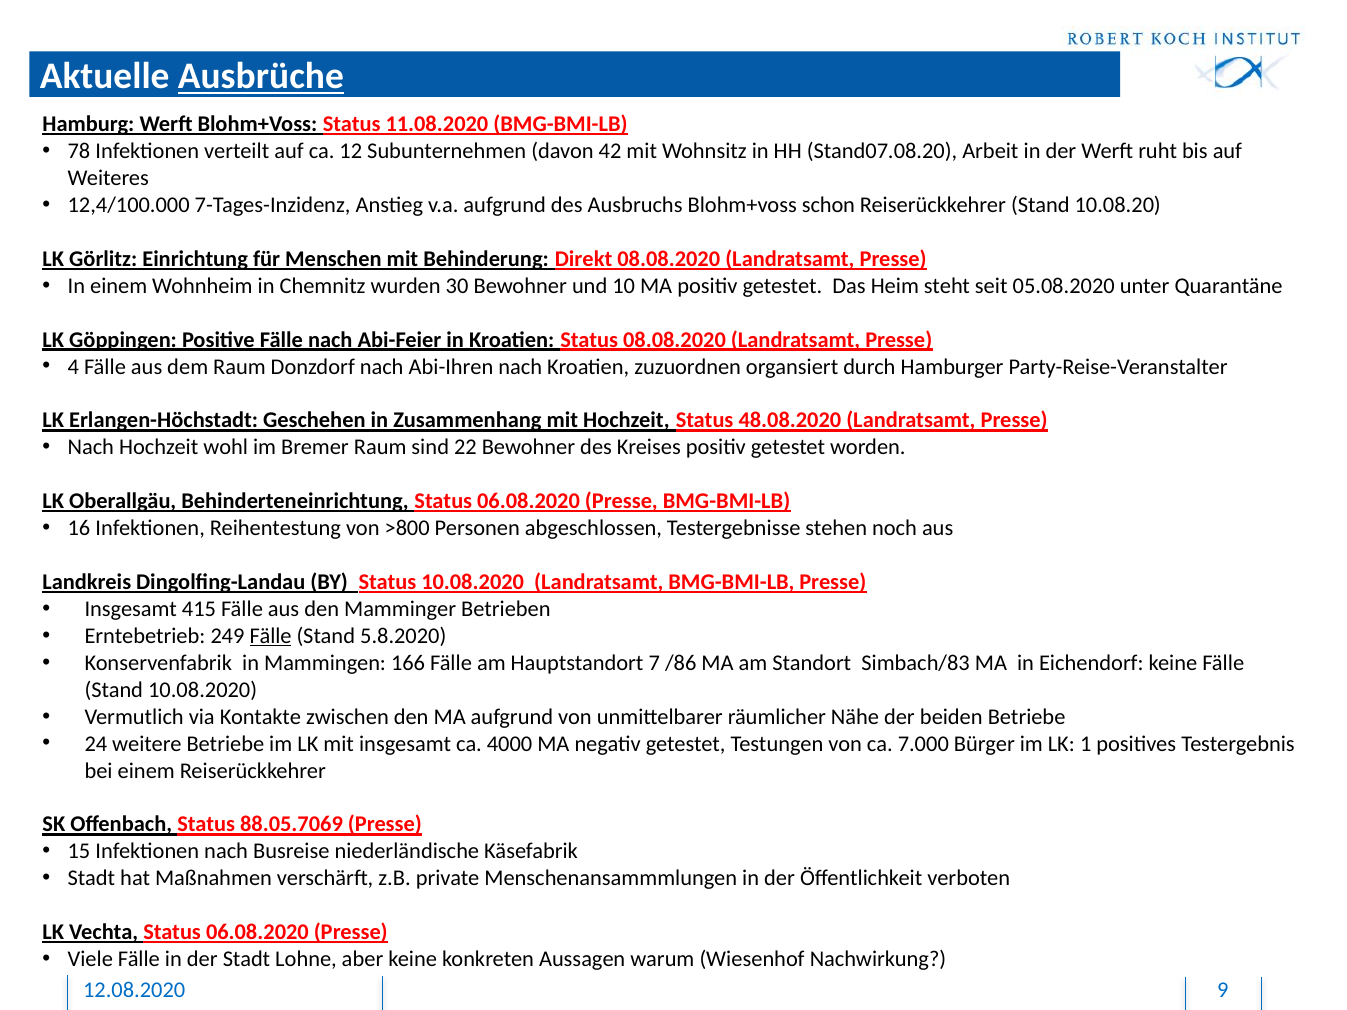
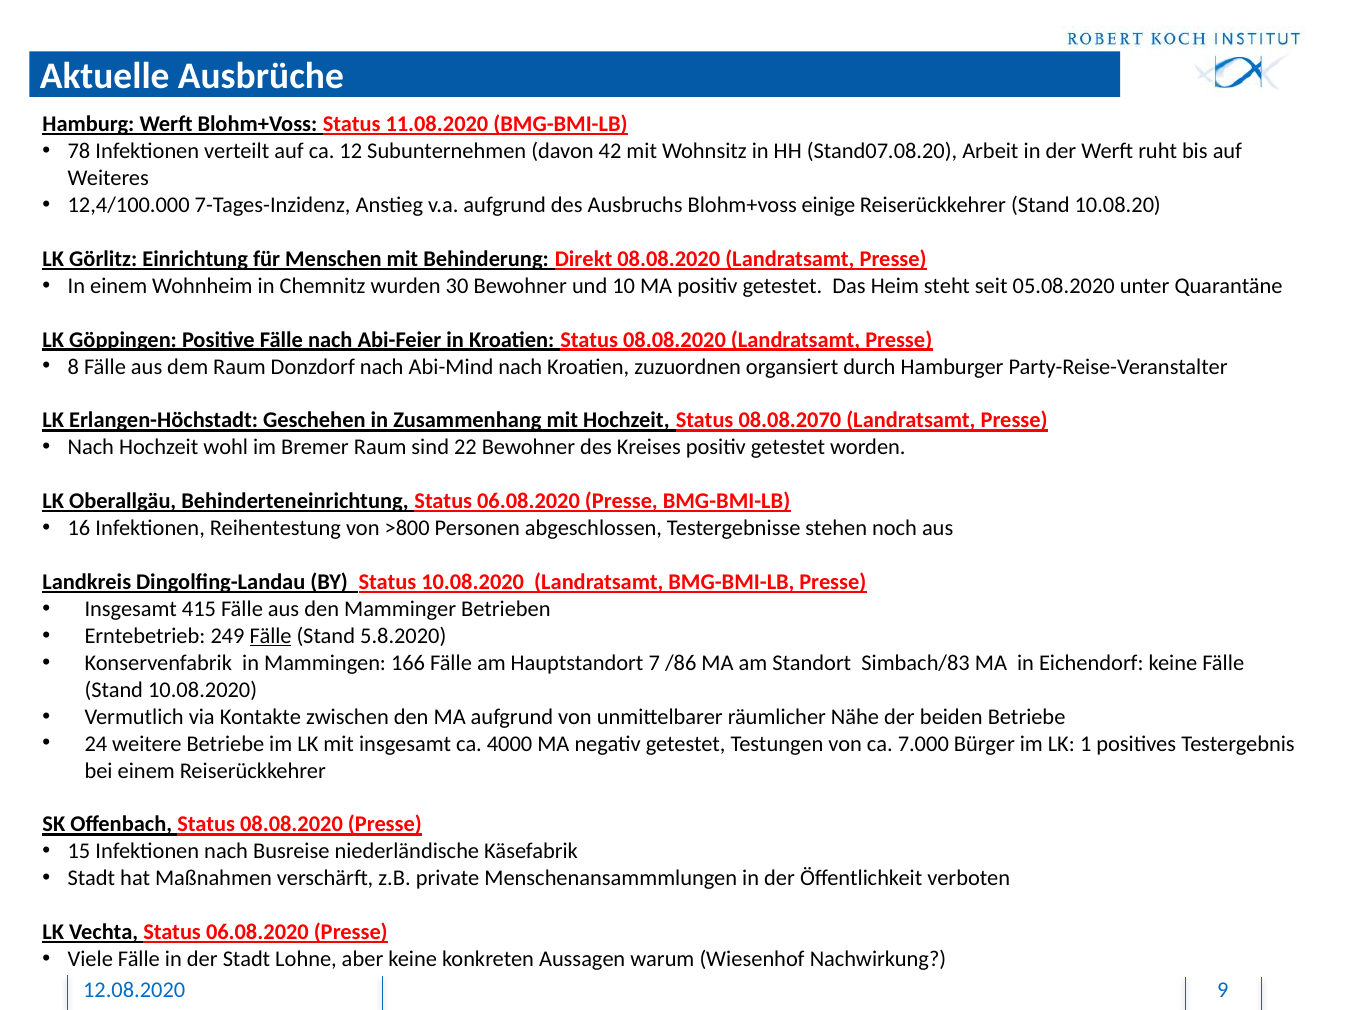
Ausbrüche underline: present -> none
schon: schon -> einige
4: 4 -> 8
Abi-Ihren: Abi-Ihren -> Abi-Mind
48.08.2020: 48.08.2020 -> 08.08.2070
Offenbach Status 88.05.7069: 88.05.7069 -> 08.08.2020
